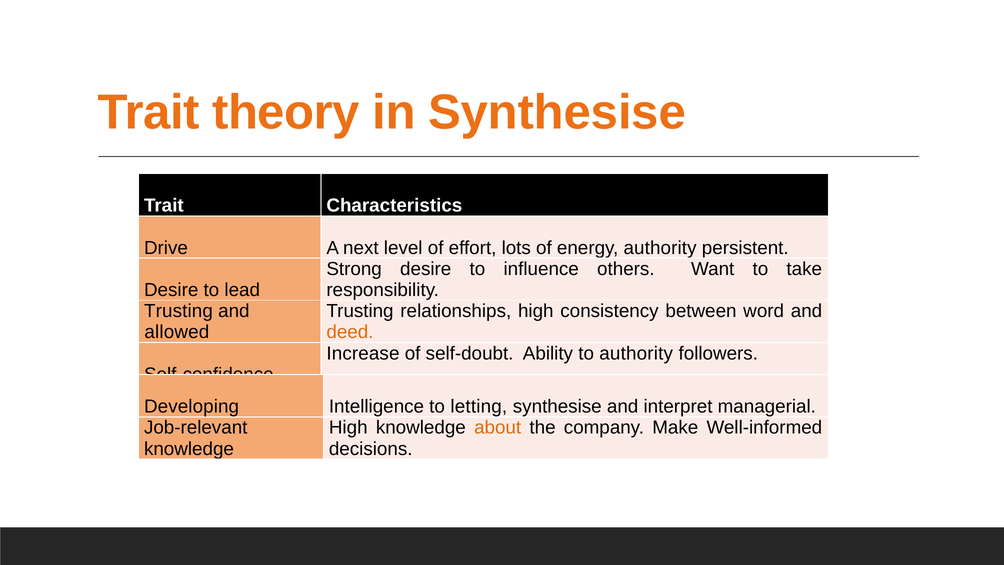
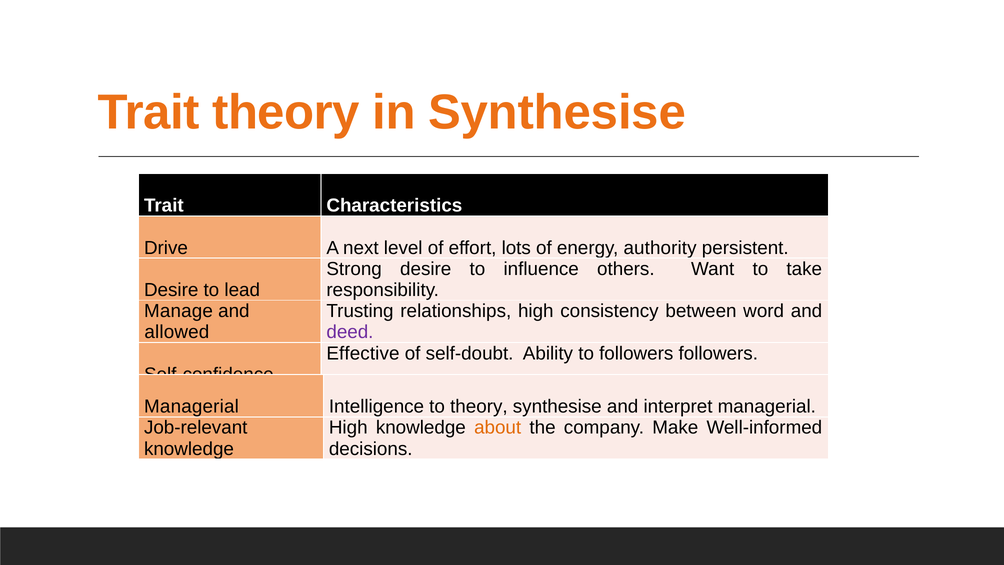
Trusting at (178, 311): Trusting -> Manage
deed colour: orange -> purple
Increase: Increase -> Effective
to authority: authority -> followers
Developing at (192, 406): Developing -> Managerial
to letting: letting -> theory
